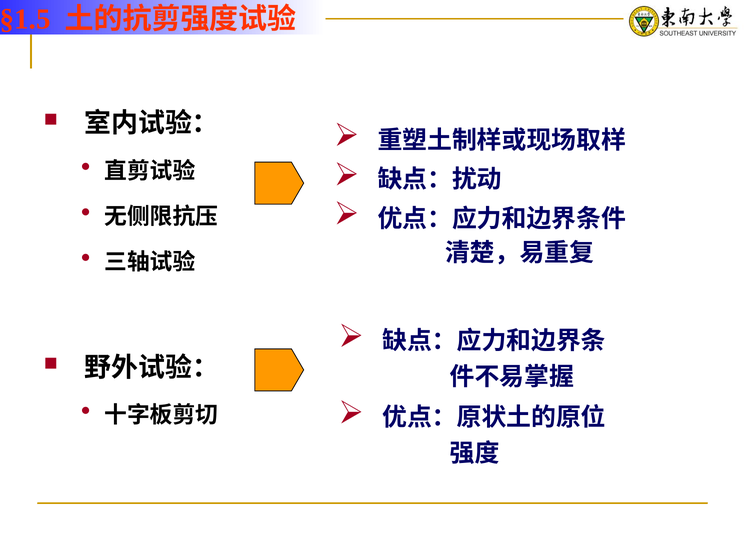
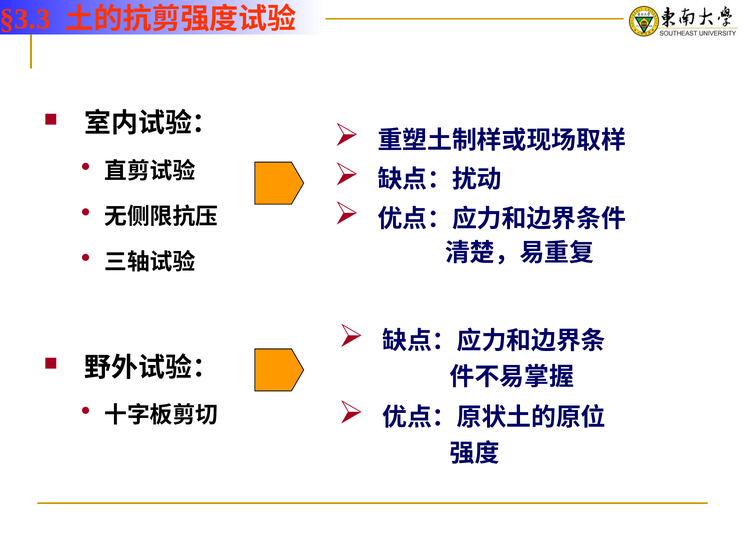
§1.5: §1.5 -> §3.3
